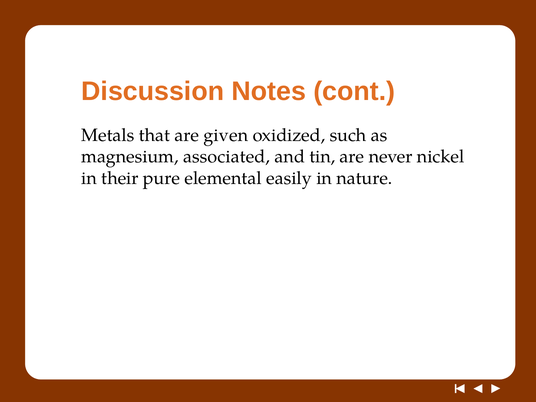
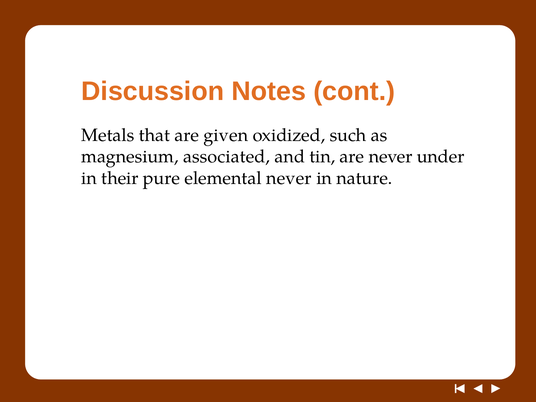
nickel: nickel -> under
elemental easily: easily -> never
